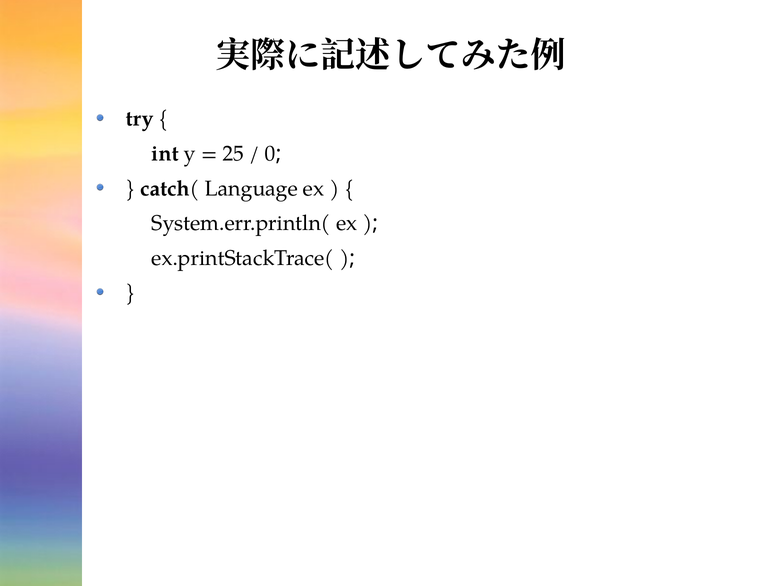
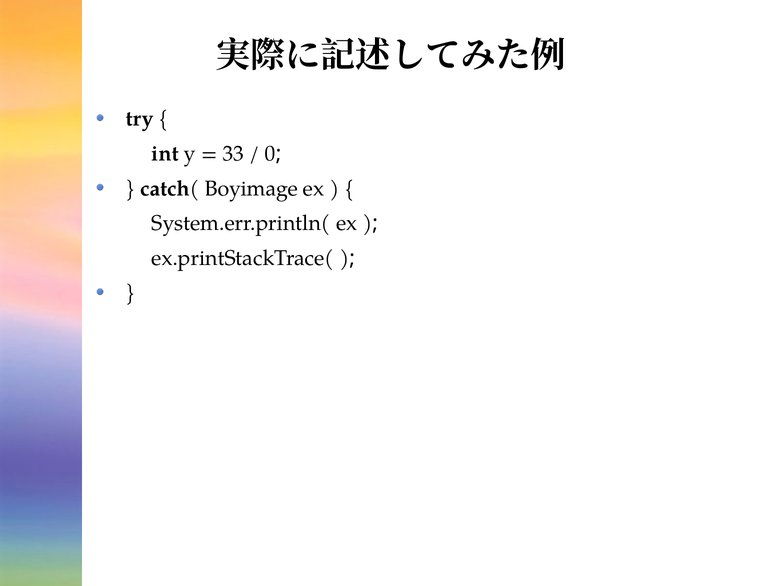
25: 25 -> 33
Language: Language -> Boyimage
